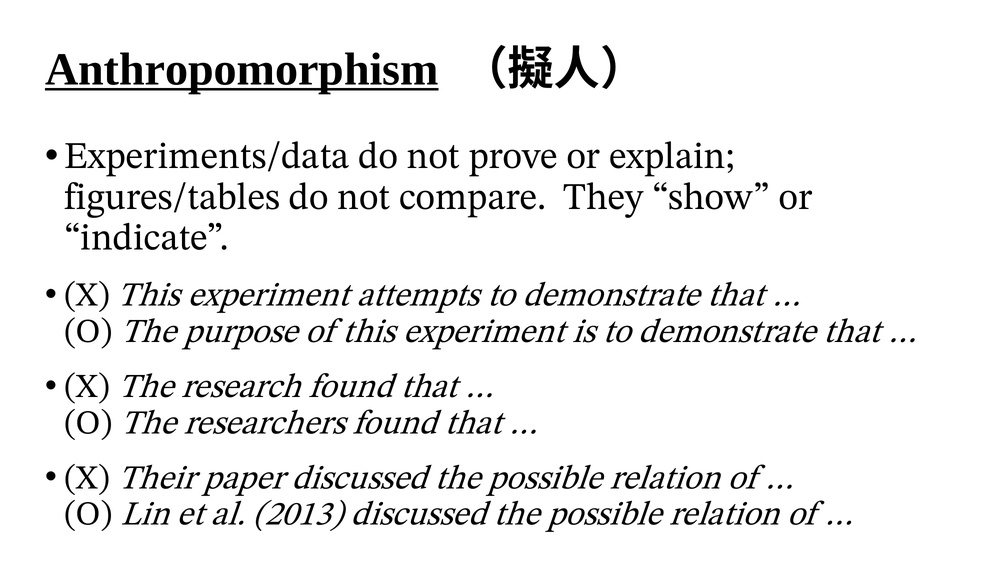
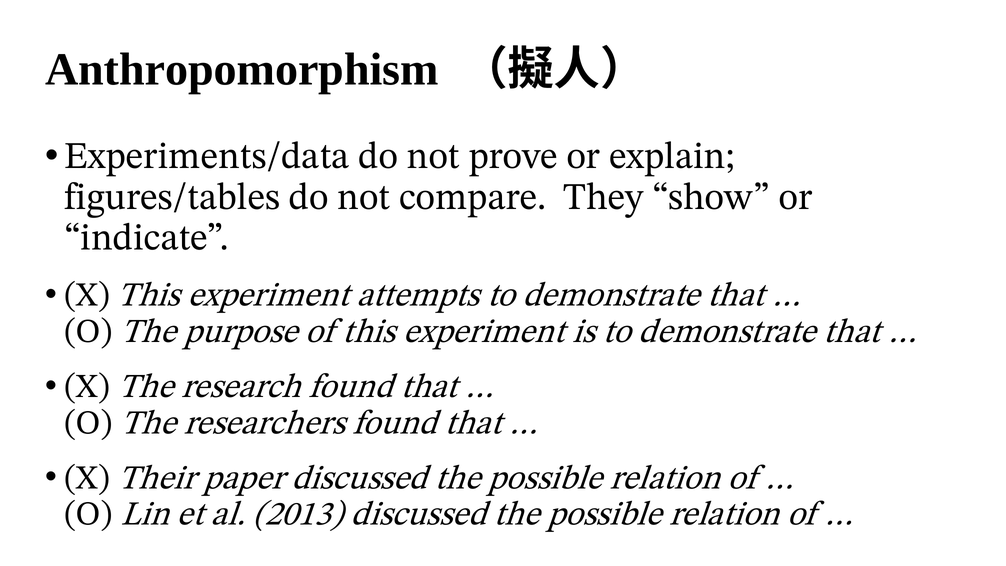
Anthropomorphism underline: present -> none
